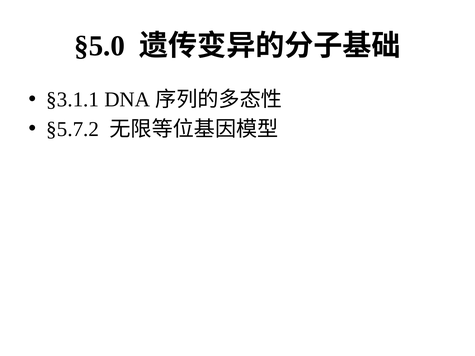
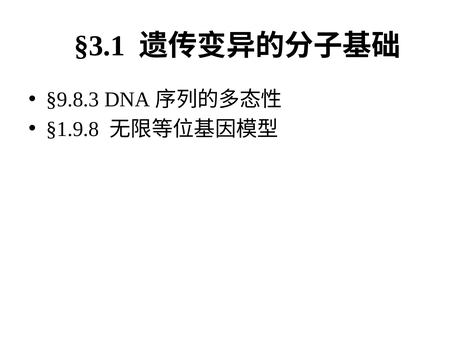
§5.0: §5.0 -> §3.1
§3.1.1: §3.1.1 -> §9.8.3
§5.7.2: §5.7.2 -> §1.9.8
